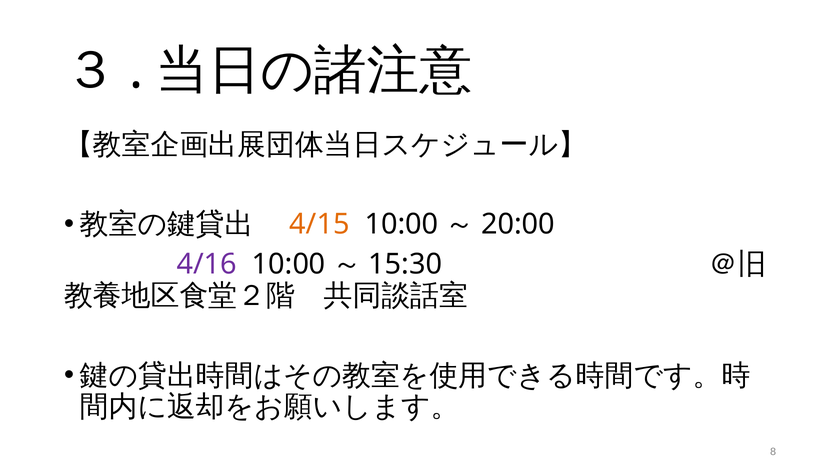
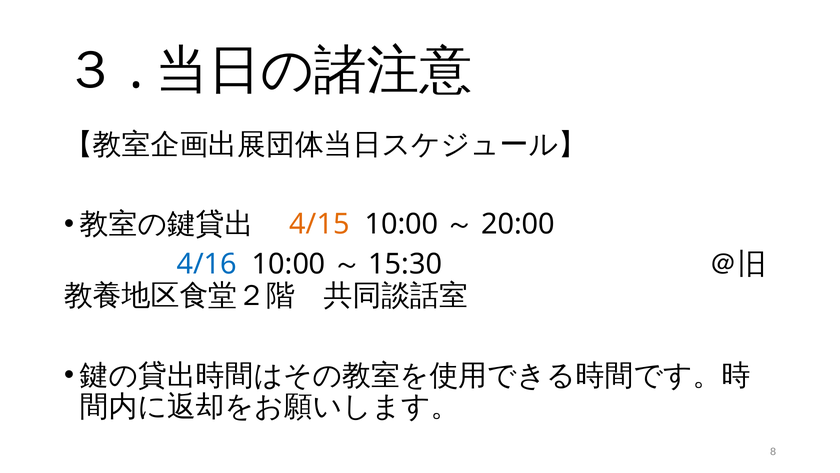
4/16 colour: purple -> blue
